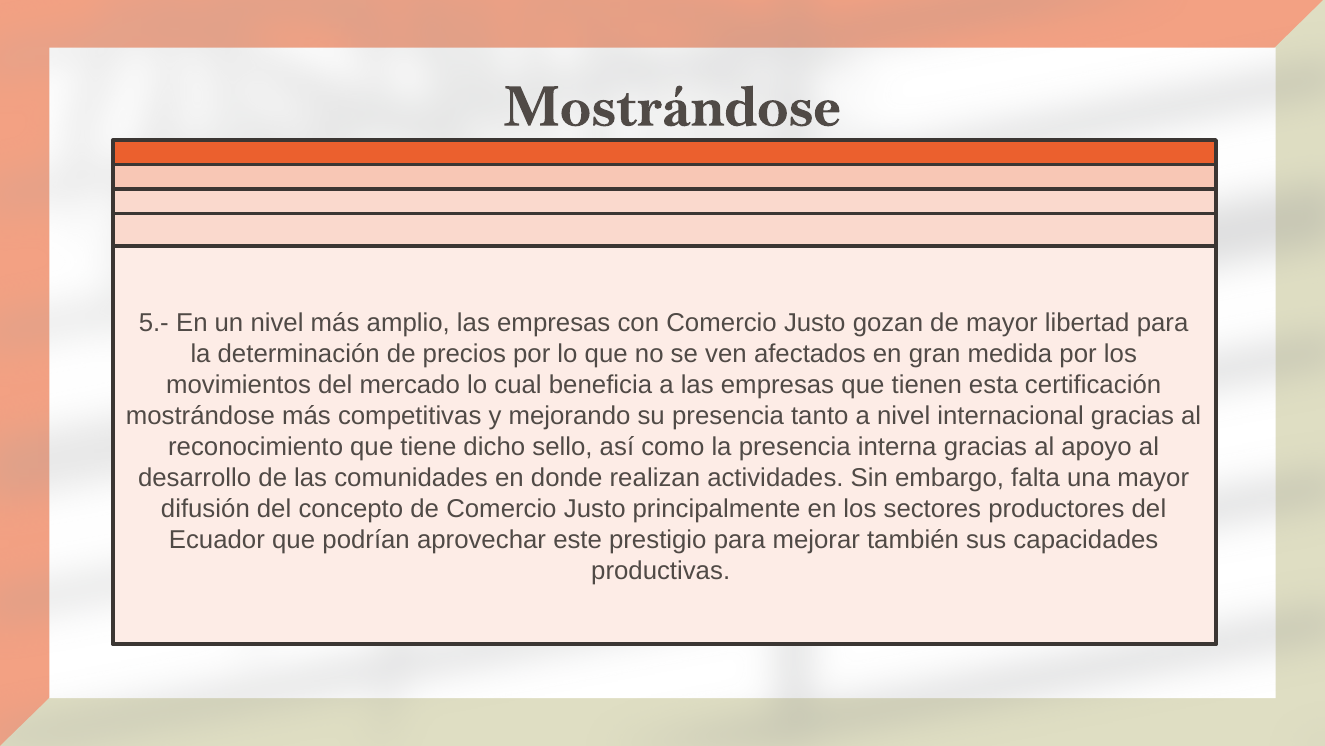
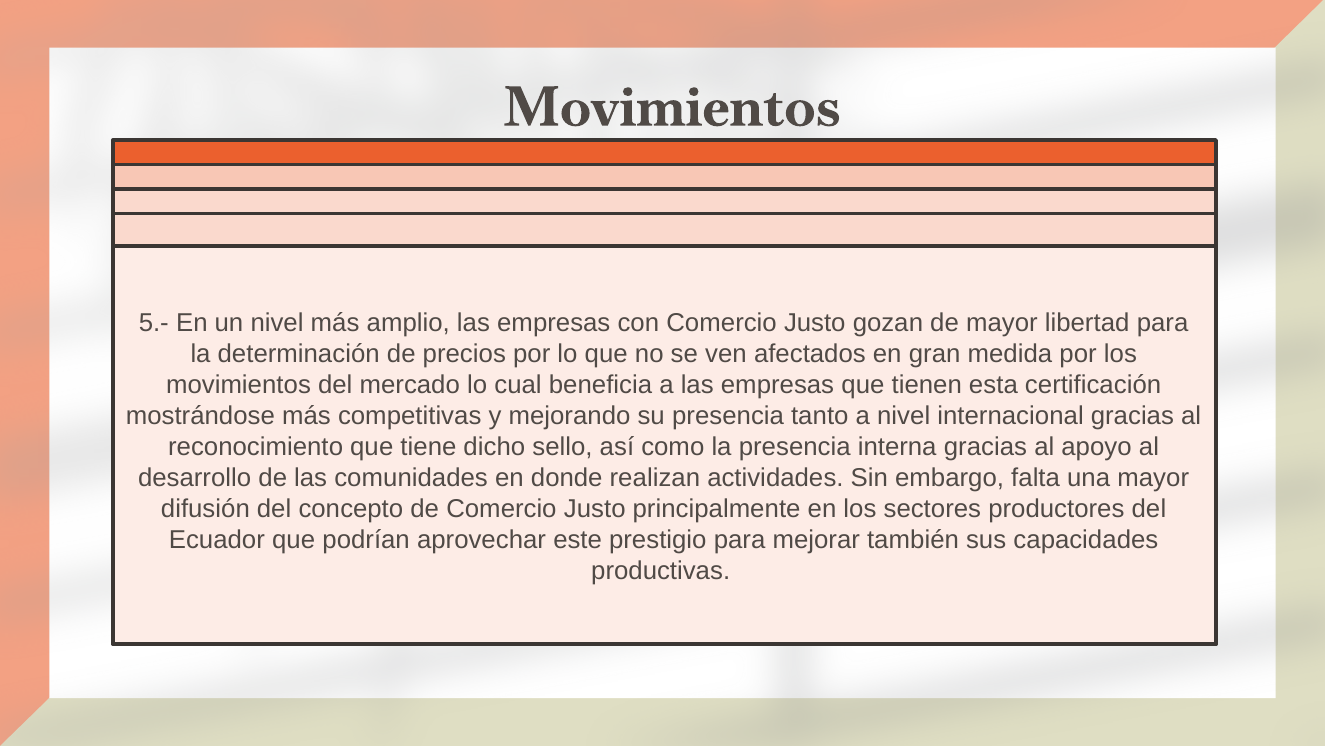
Mostrándose at (672, 107): Mostrándose -> Movimientos
